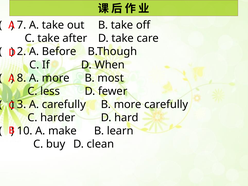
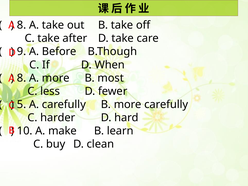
7 at (22, 25): 7 -> 8
2: 2 -> 9
3: 3 -> 5
